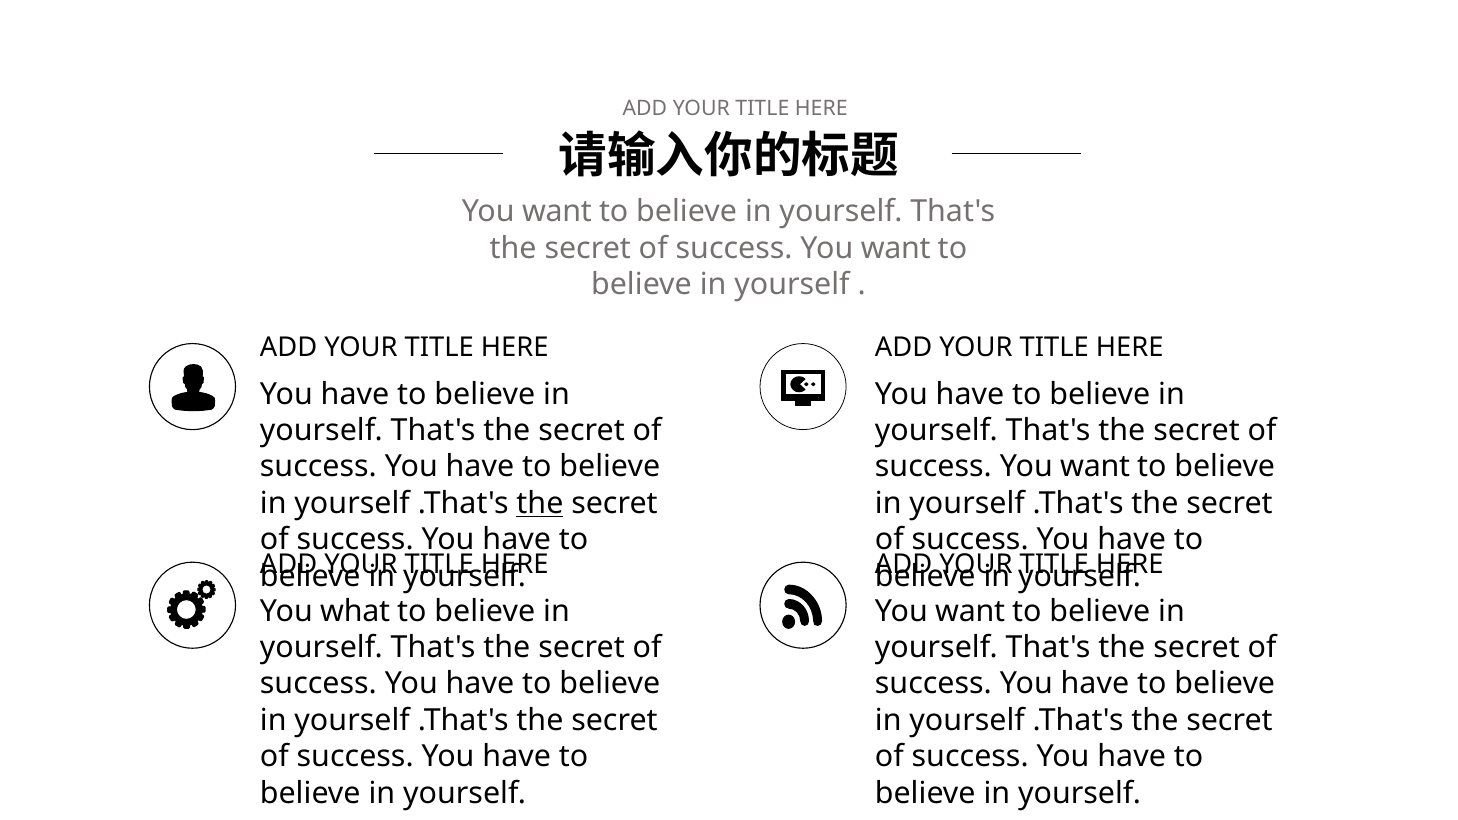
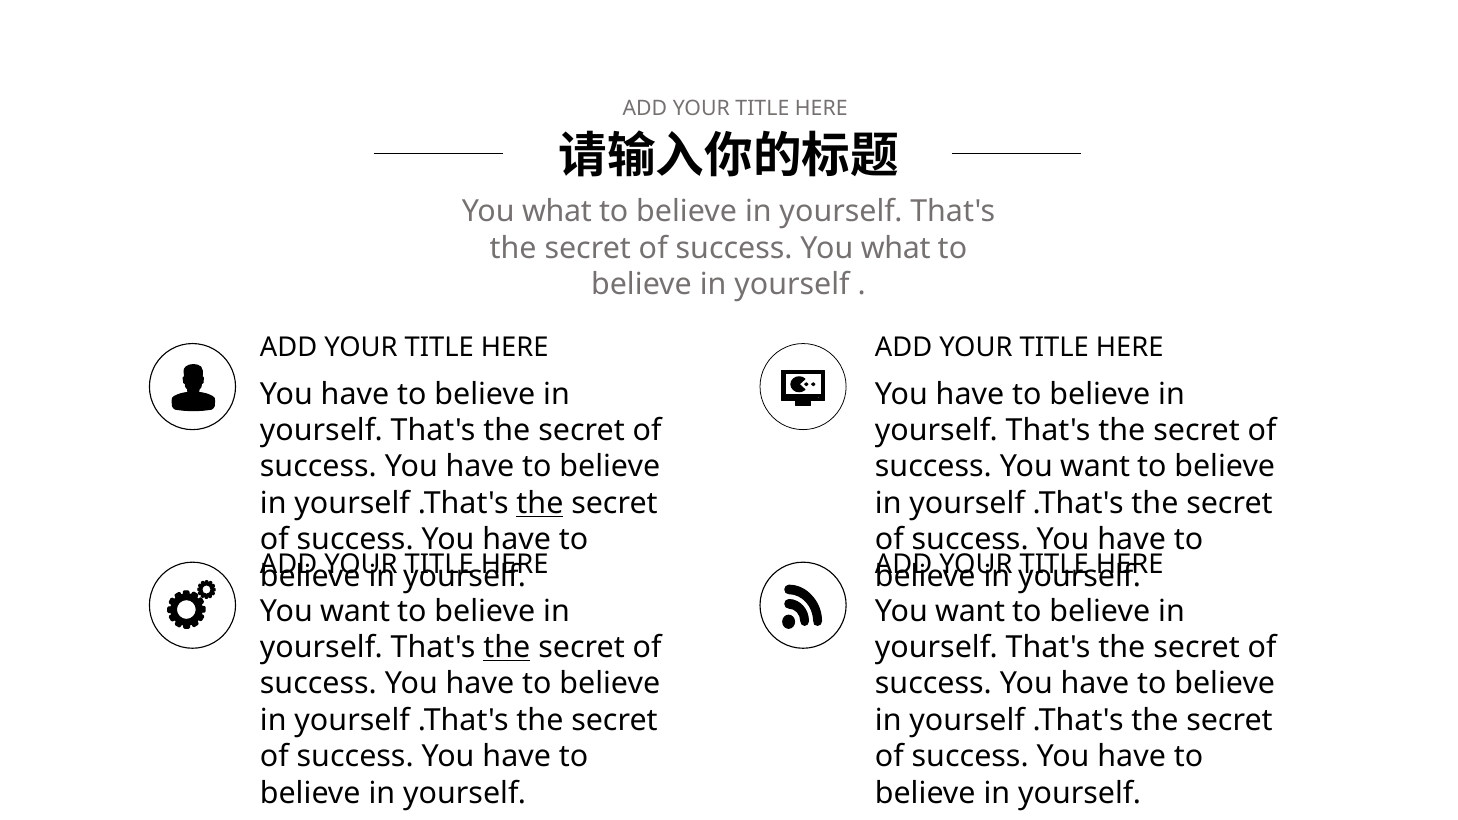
want at (557, 212): want -> what
want at (896, 248): want -> what
what at (355, 611): what -> want
the at (507, 648) underline: none -> present
